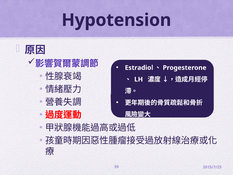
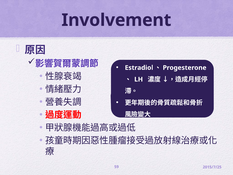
Hypotension: Hypotension -> Involvement
